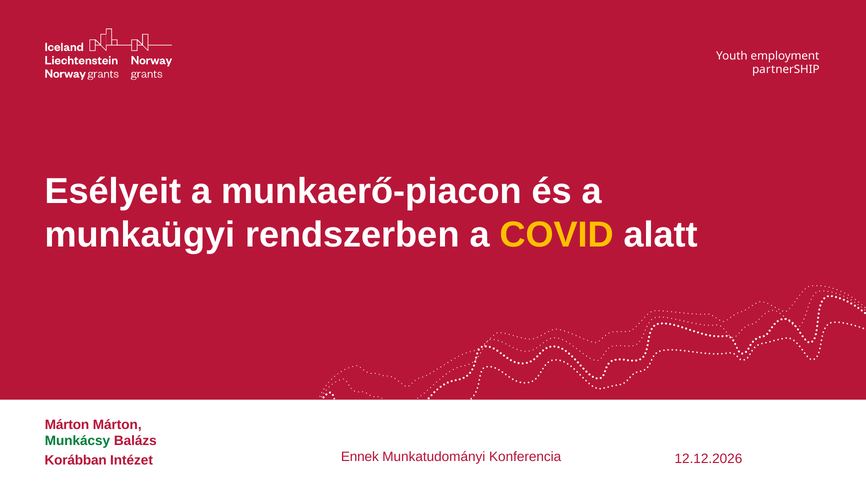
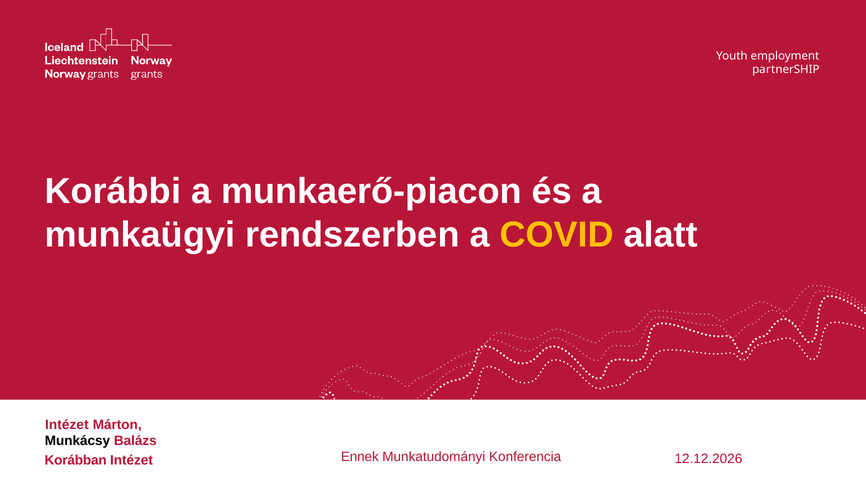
Esélyeit: Esélyeit -> Korábbi
Márton at (67, 425): Márton -> Intézet
Munkácsy colour: green -> black
